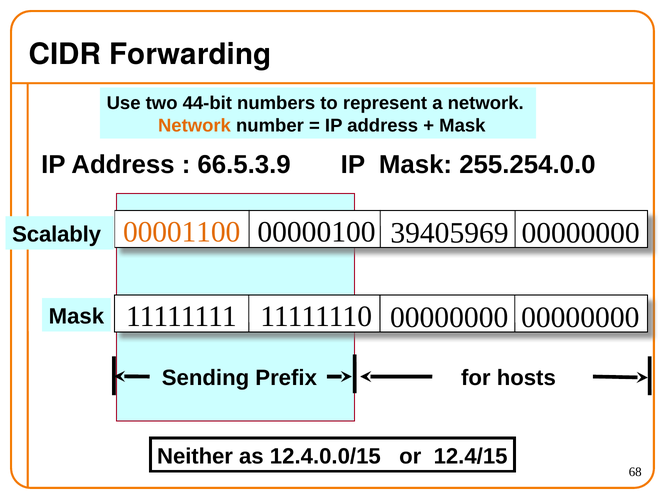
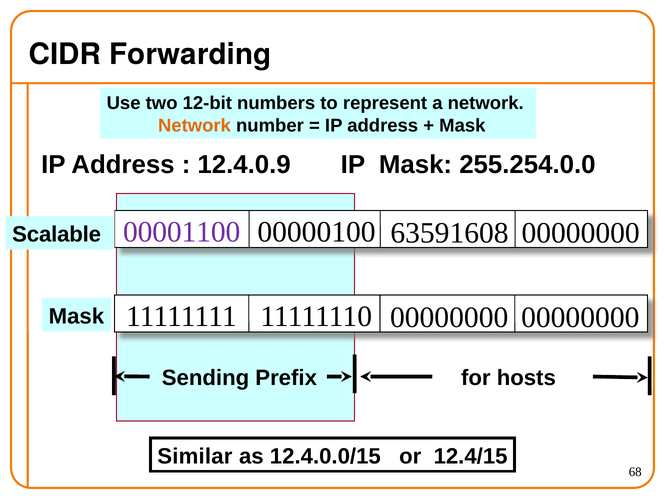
44-bit: 44-bit -> 12-bit
66.5.3.9: 66.5.3.9 -> 12.4.0.9
00001100 colour: orange -> purple
39405969: 39405969 -> 63591608
Scalably: Scalably -> Scalable
Neither: Neither -> Similar
